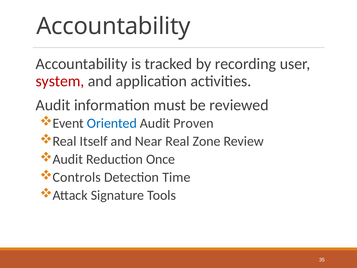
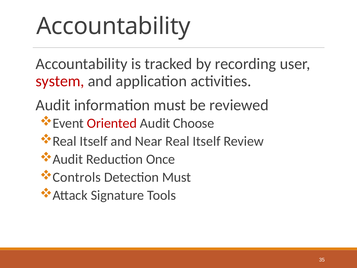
Oriented colour: blue -> red
Proven: Proven -> Choose
Near Real Zone: Zone -> Itself
Detection Time: Time -> Must
